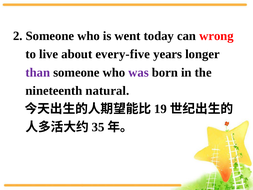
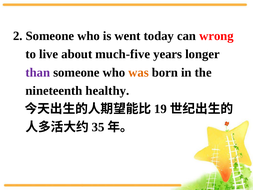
every-five: every-five -> much-five
was colour: purple -> orange
natural: natural -> healthy
